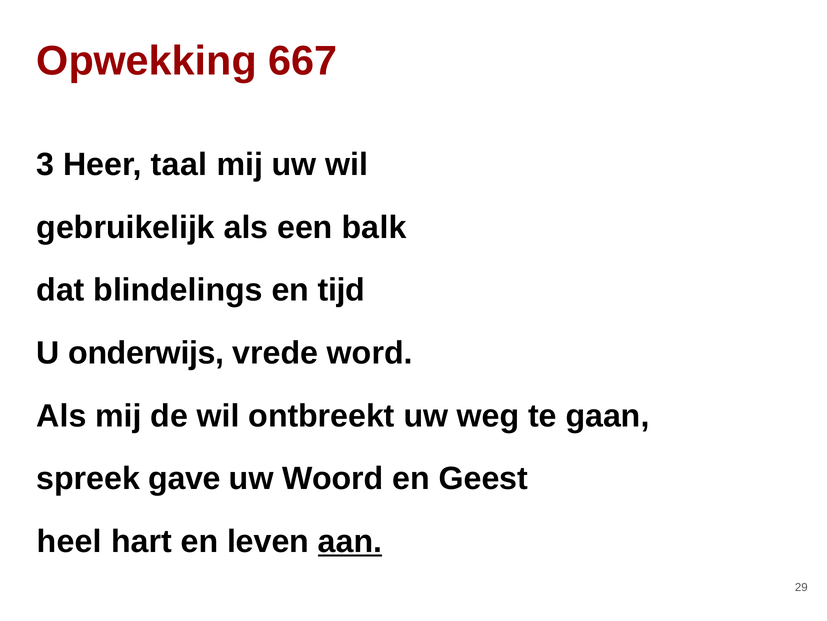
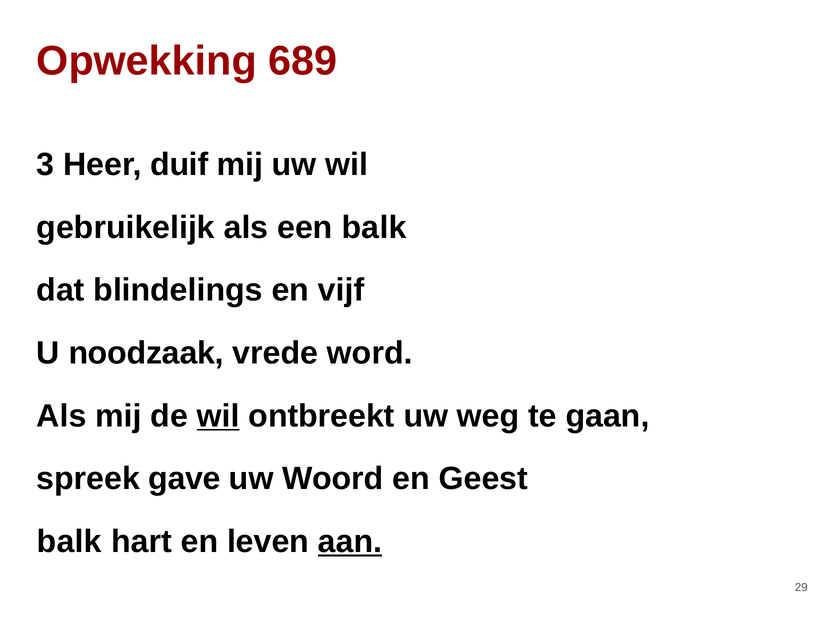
667: 667 -> 689
taal: taal -> duif
tijd: tijd -> vijf
onderwijs: onderwijs -> noodzaak
wil at (218, 415) underline: none -> present
heel at (69, 541): heel -> balk
